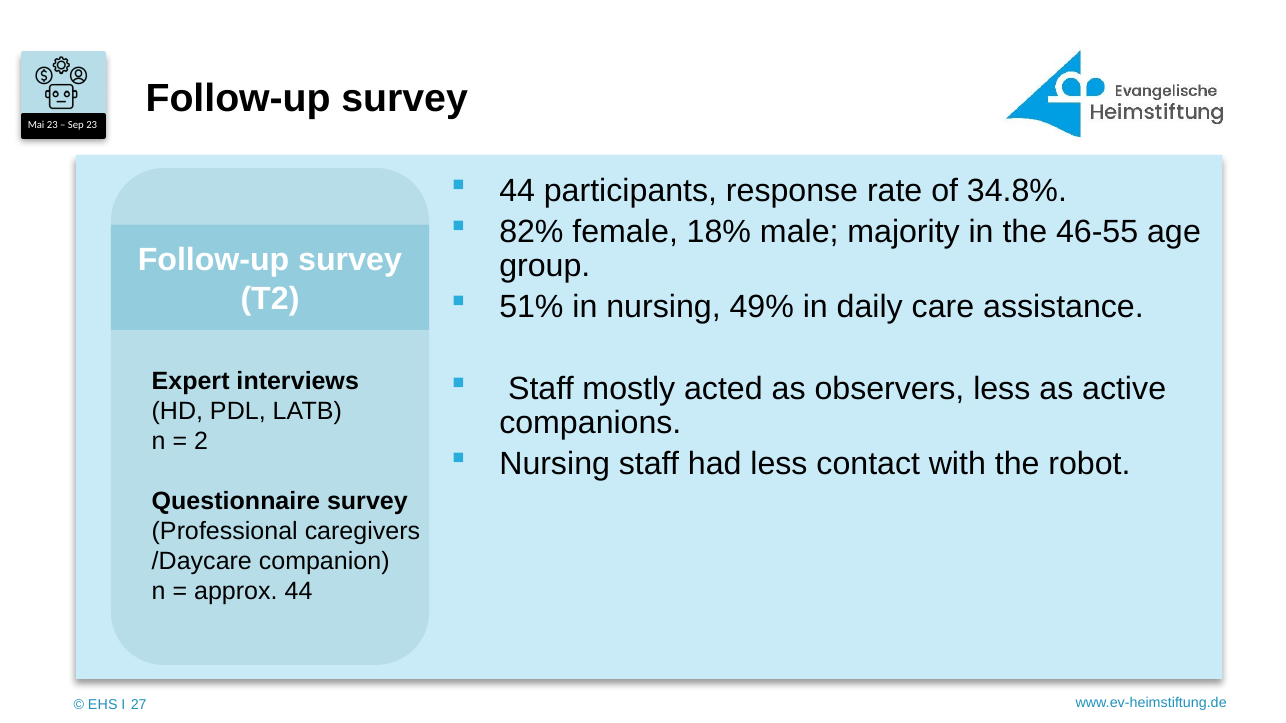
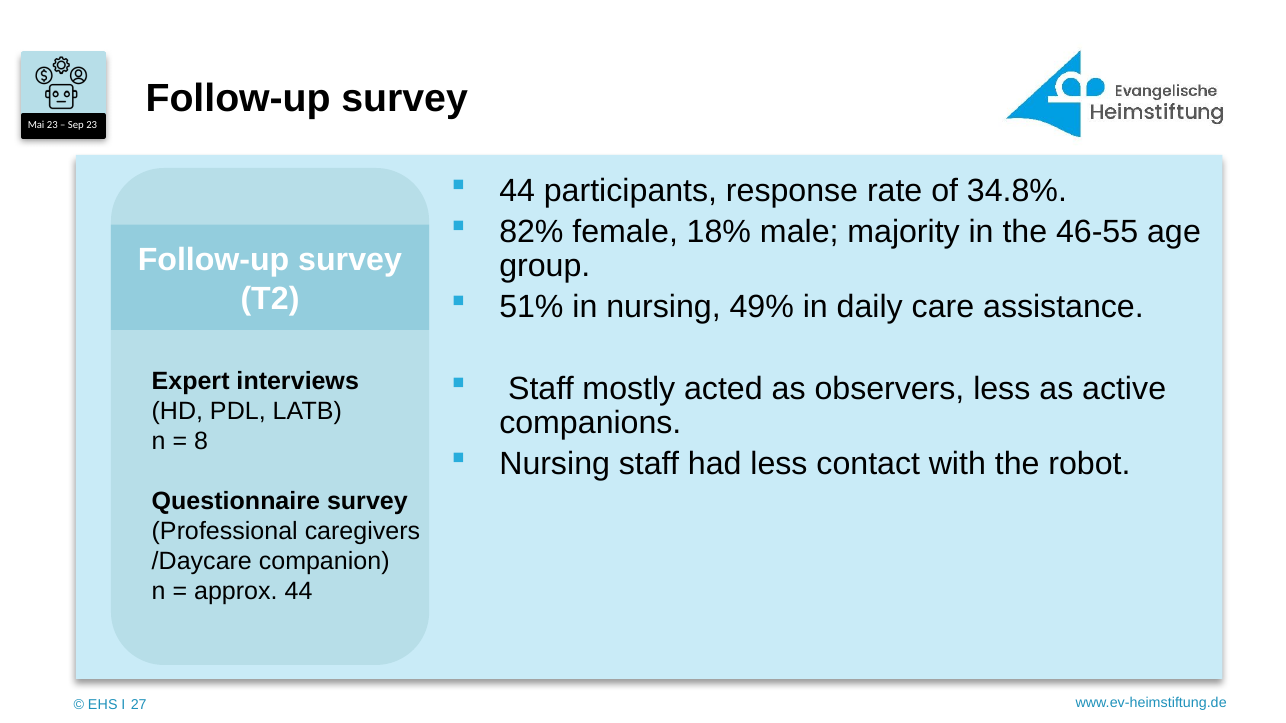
2: 2 -> 8
